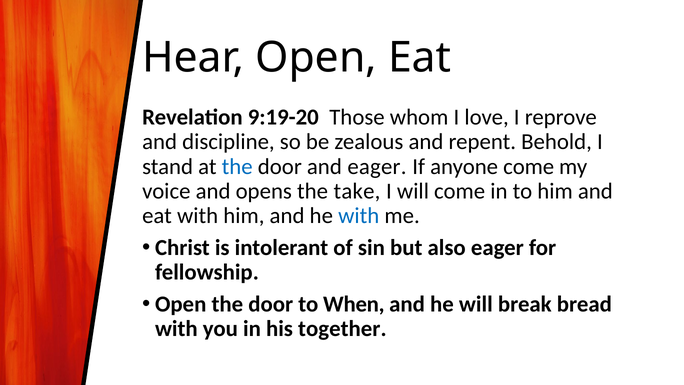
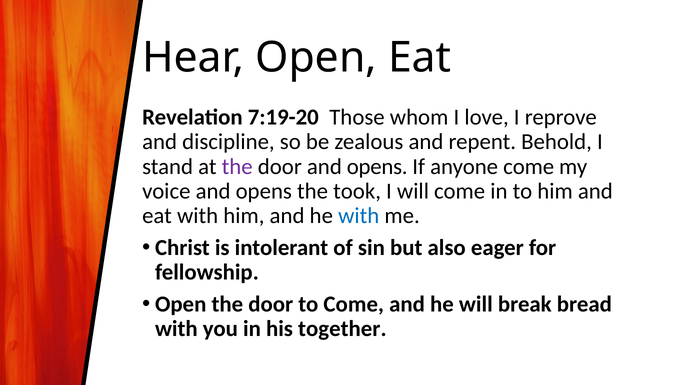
9:19-20: 9:19-20 -> 7:19-20
the at (237, 166) colour: blue -> purple
door and eager: eager -> opens
take: take -> took
to When: When -> Come
